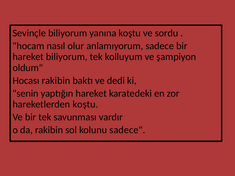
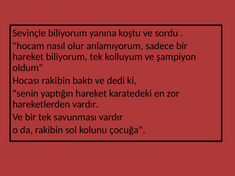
hareketlerden koştu: koştu -> vardır
kolunu sadece: sadece -> çocuğa
